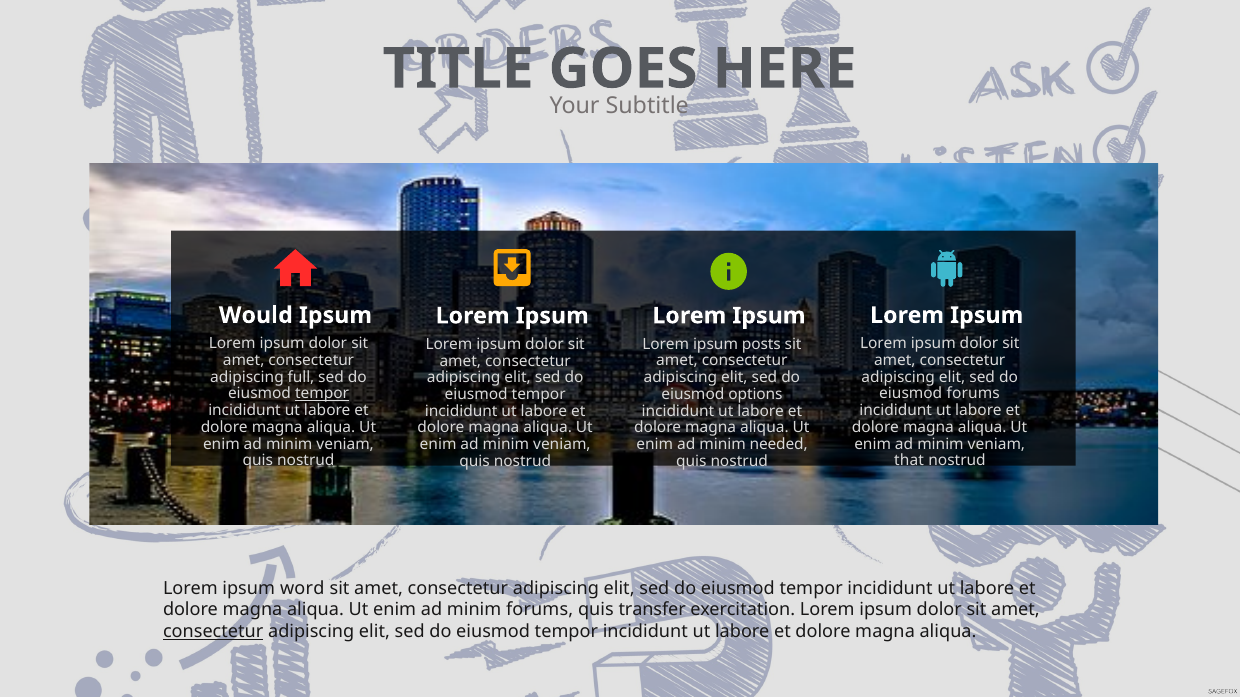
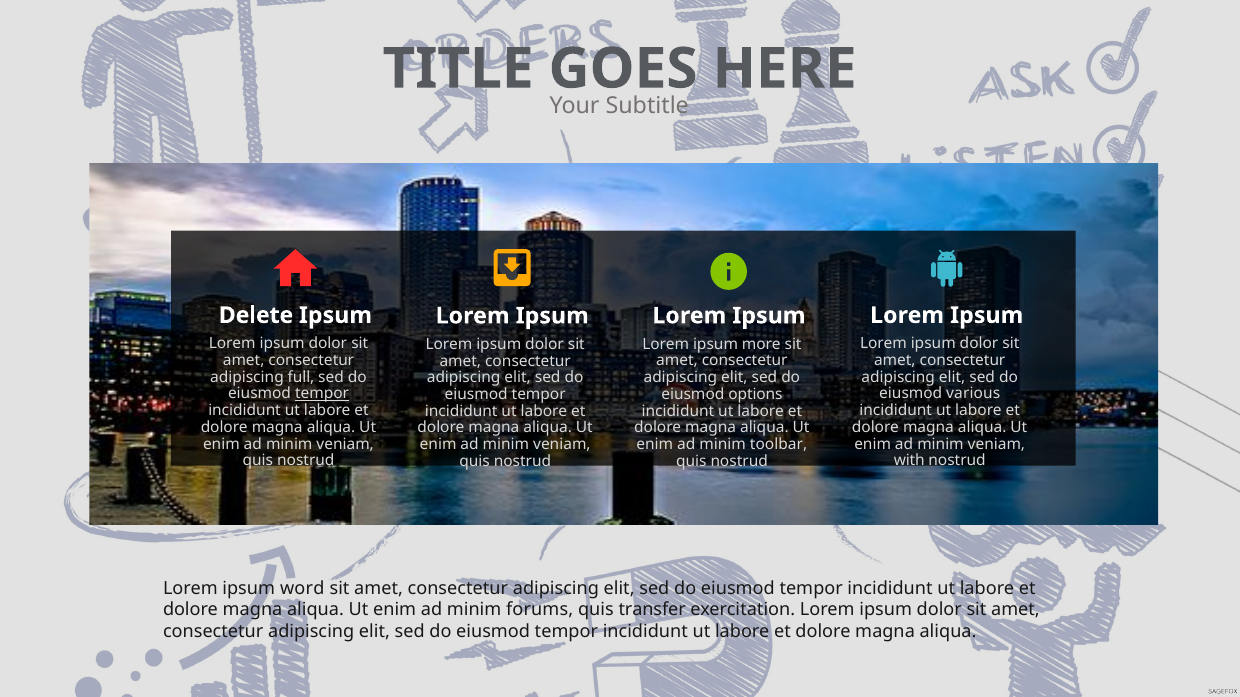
Would: Would -> Delete
posts: posts -> more
eiusmod forums: forums -> various
needed: needed -> toolbar
that: that -> with
consectetur at (213, 632) underline: present -> none
